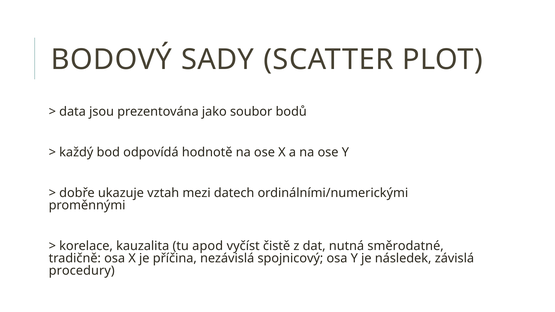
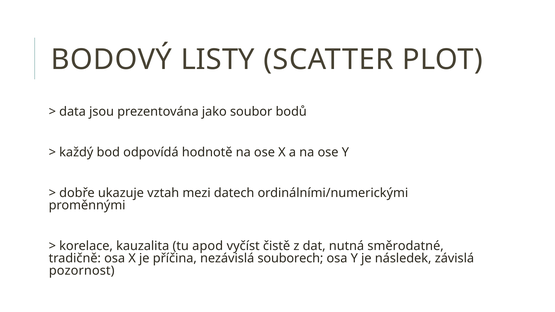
SADY: SADY -> LISTY
spojnicový: spojnicový -> souborech
procedury: procedury -> pozornost
